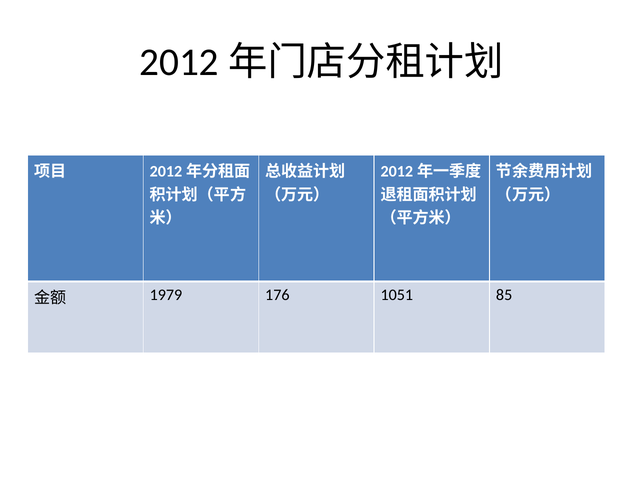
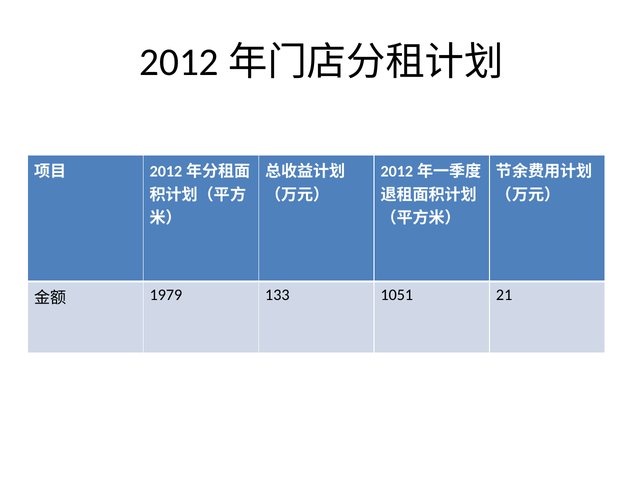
176: 176 -> 133
85: 85 -> 21
